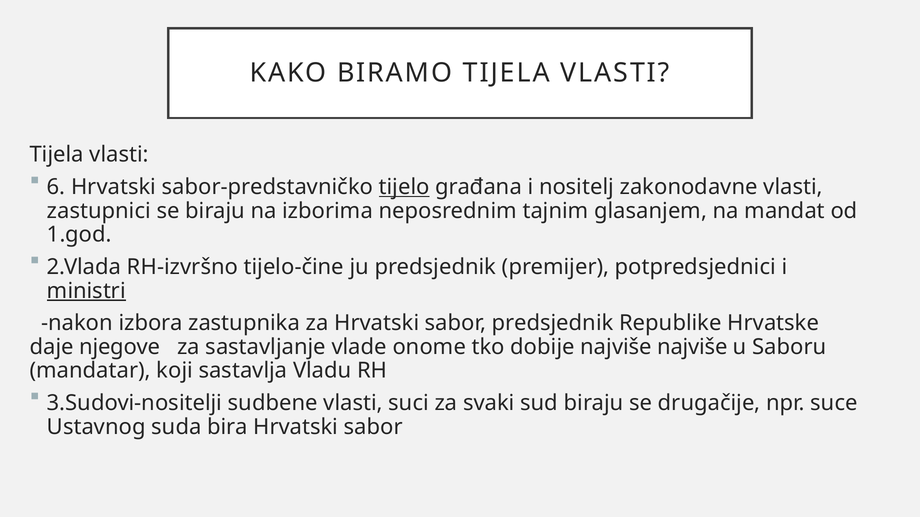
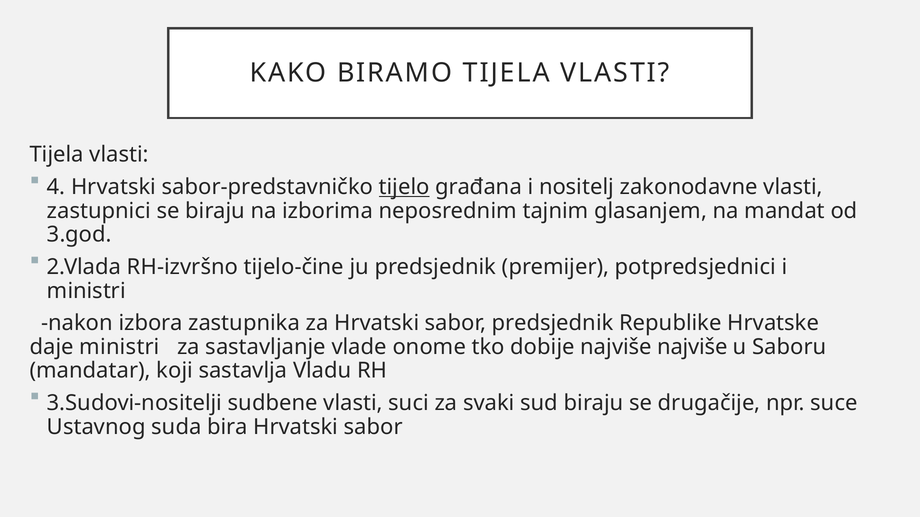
6: 6 -> 4
1.god: 1.god -> 3.god
ministri at (86, 291) underline: present -> none
daje njegove: njegove -> ministri
